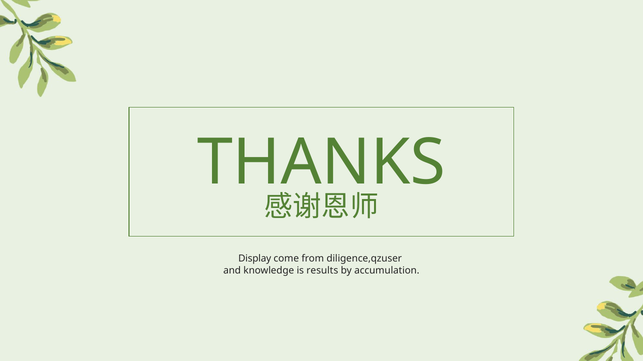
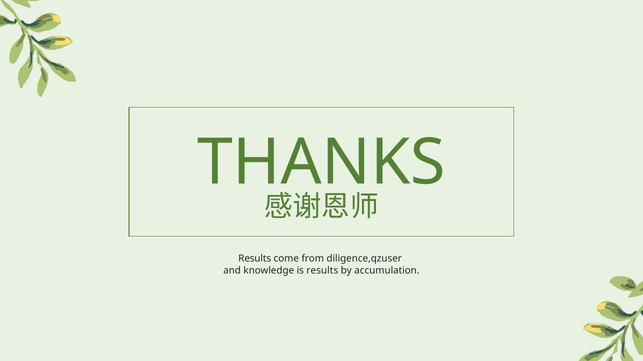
Display at (255, 259): Display -> Results
